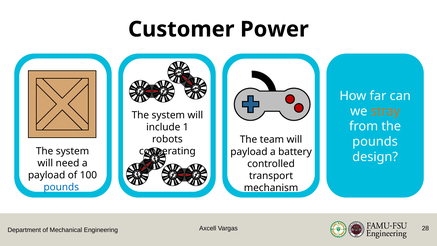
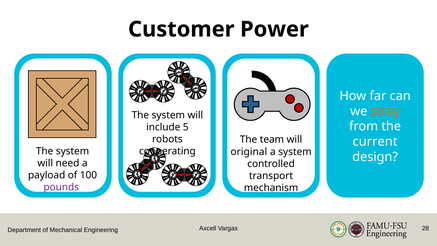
1: 1 -> 5
pounds at (375, 142): pounds -> current
payload at (249, 152): payload -> original
a battery: battery -> system
pounds at (61, 187) colour: blue -> purple
